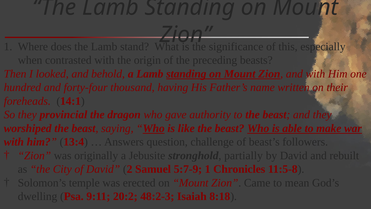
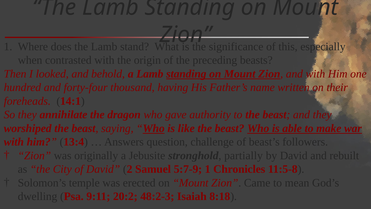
provincial: provincial -> annihilate
